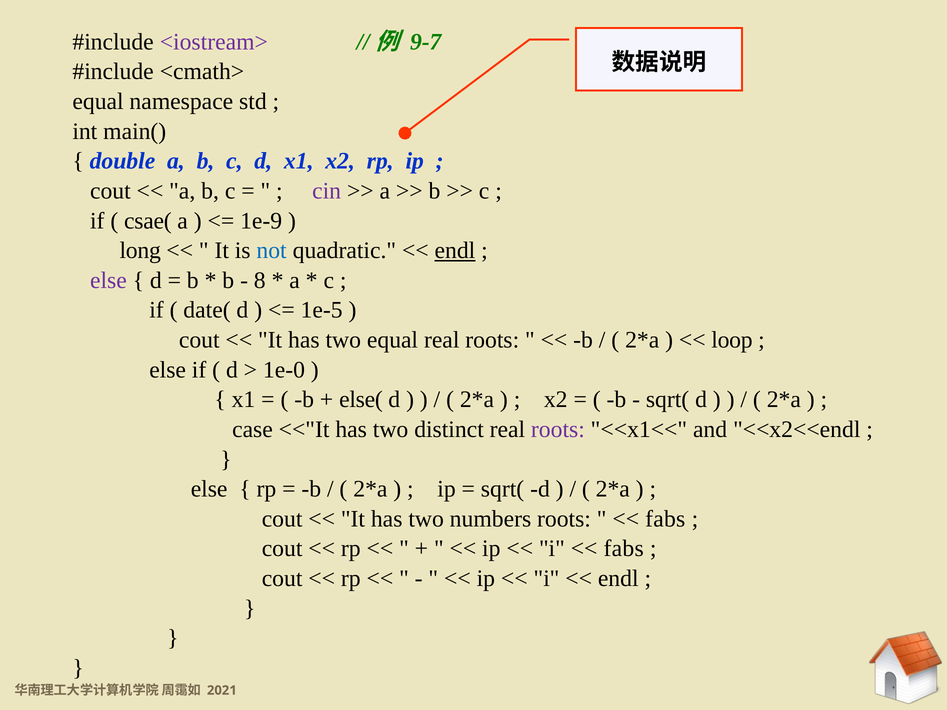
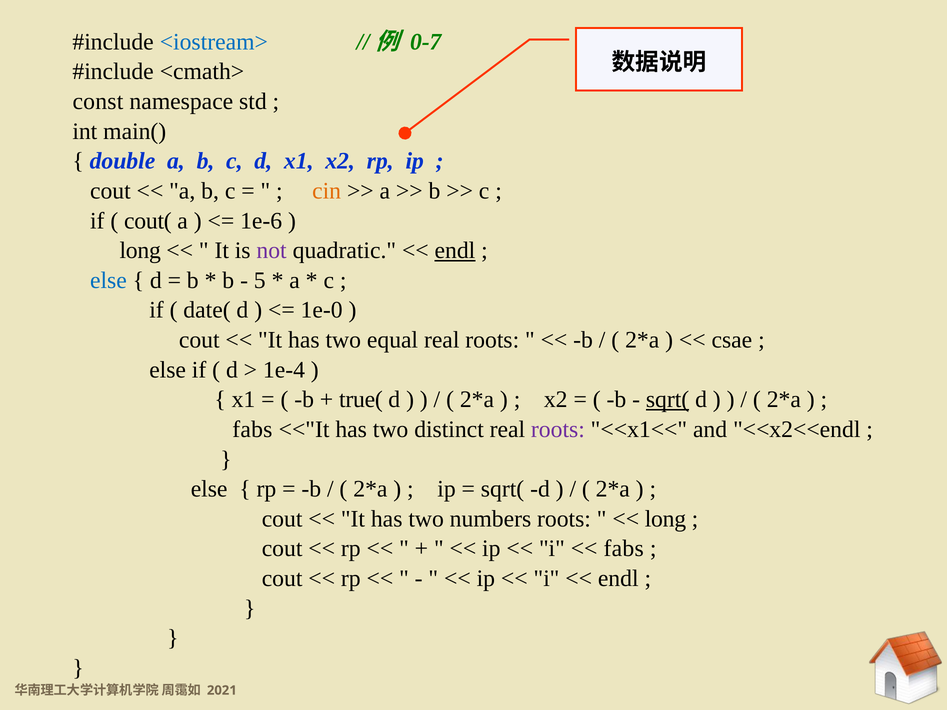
<iostream> colour: purple -> blue
9-7: 9-7 -> 0-7
equal at (98, 101): equal -> const
cin colour: purple -> orange
csae(: csae( -> cout(
1e-9: 1e-9 -> 1e-6
not colour: blue -> purple
else at (108, 280) colour: purple -> blue
8: 8 -> 5
1e-5: 1e-5 -> 1e-0
loop: loop -> csae
1e-0: 1e-0 -> 1e-4
else(: else( -> true(
sqrt( at (668, 400) underline: none -> present
case at (252, 430): case -> fabs
fabs at (665, 519): fabs -> long
